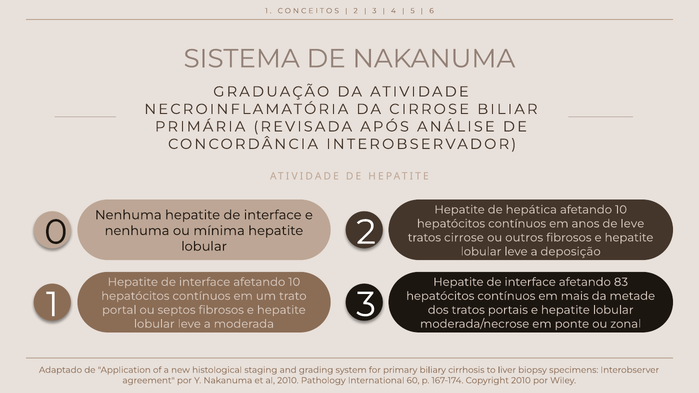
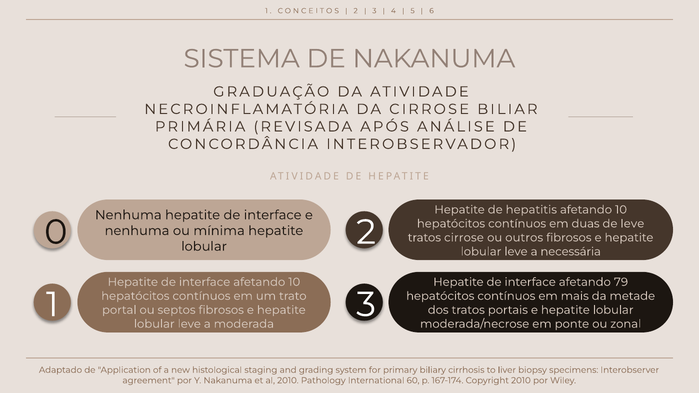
hepática: hepática -> hepatitis
anos: anos -> duas
deposição: deposição -> necessária
83: 83 -> 79
